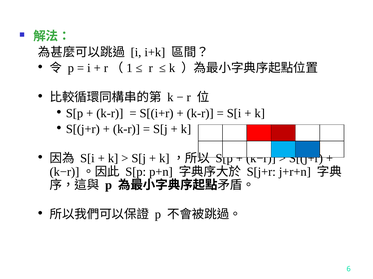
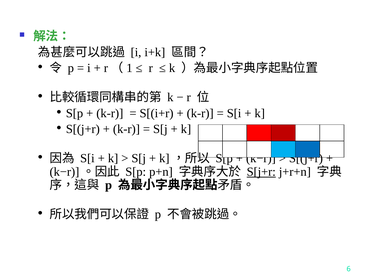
S[j+r underline: none -> present
